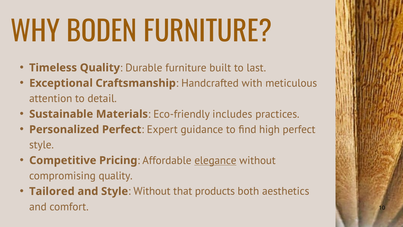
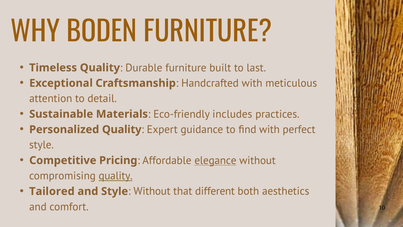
Personalized Perfect: Perfect -> Quality
find high: high -> with
quality at (116, 176) underline: none -> present
products: products -> different
